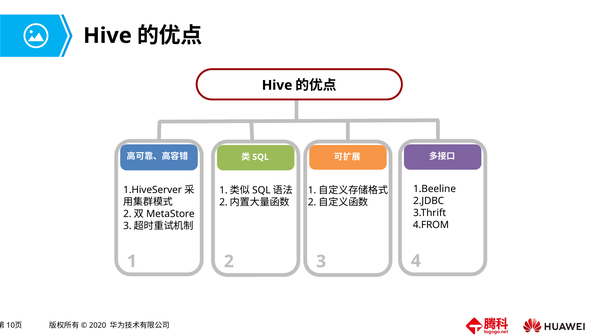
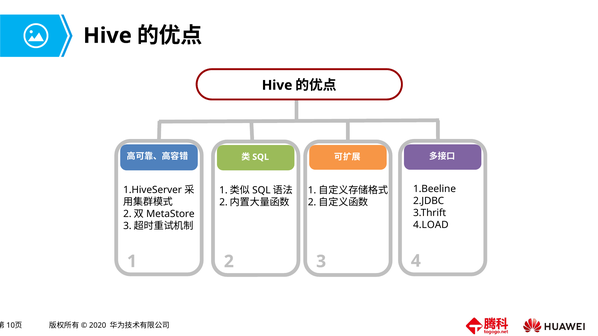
4.FROM: 4.FROM -> 4.LOAD
